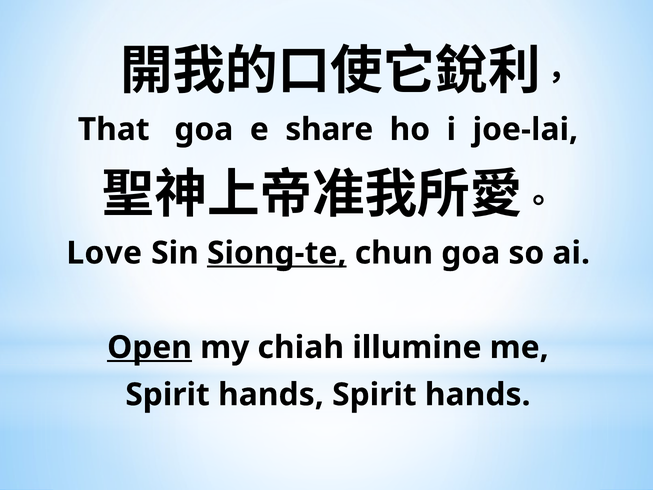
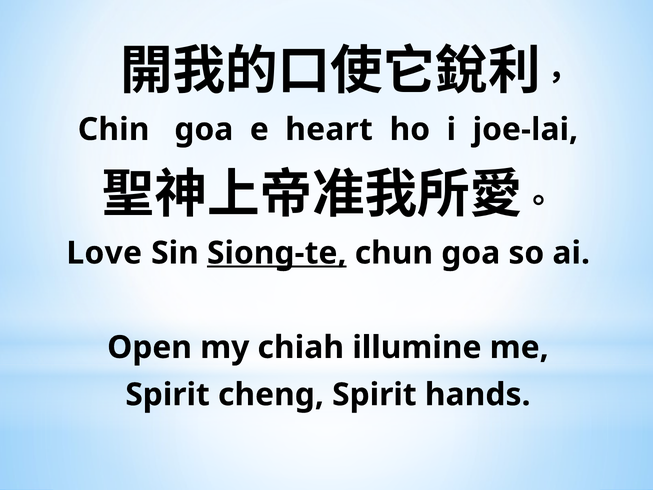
That: That -> Chin
share: share -> heart
Open underline: present -> none
hands at (271, 395): hands -> cheng
